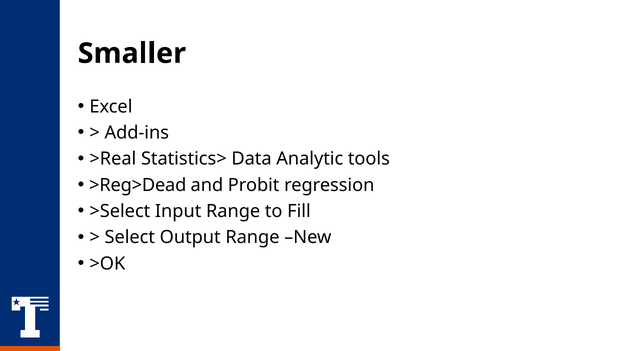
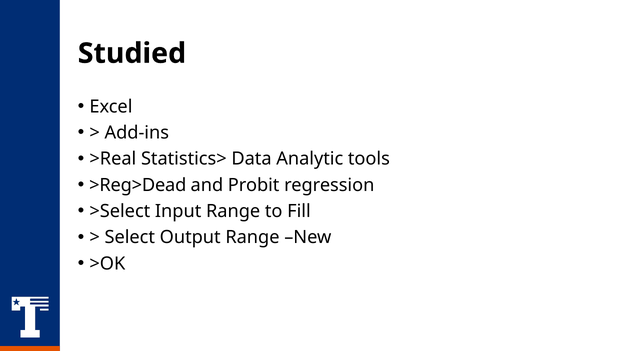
Smaller: Smaller -> Studied
